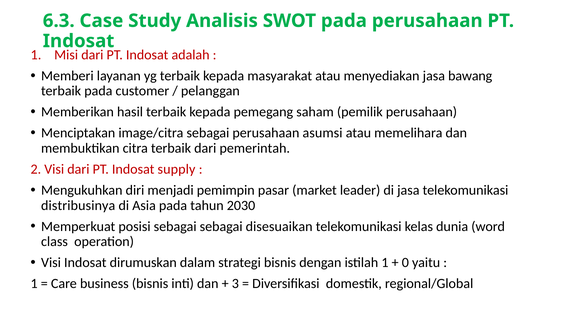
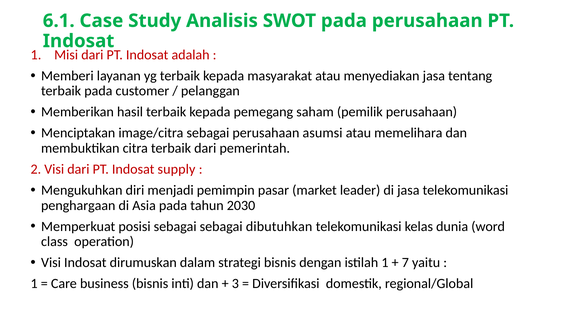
6.3: 6.3 -> 6.1
bawang: bawang -> tentang
distribusinya: distribusinya -> penghargaan
disesuaikan: disesuaikan -> dibutuhkan
0: 0 -> 7
